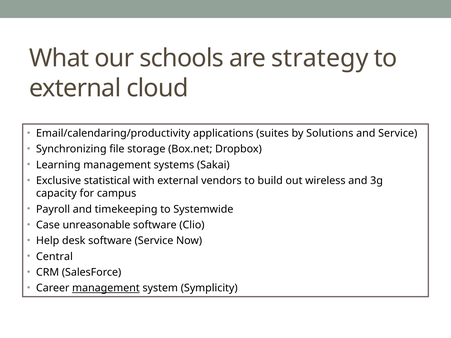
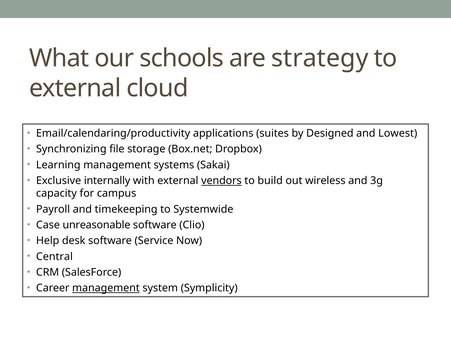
Solutions: Solutions -> Designed
and Service: Service -> Lowest
statistical: statistical -> internally
vendors underline: none -> present
